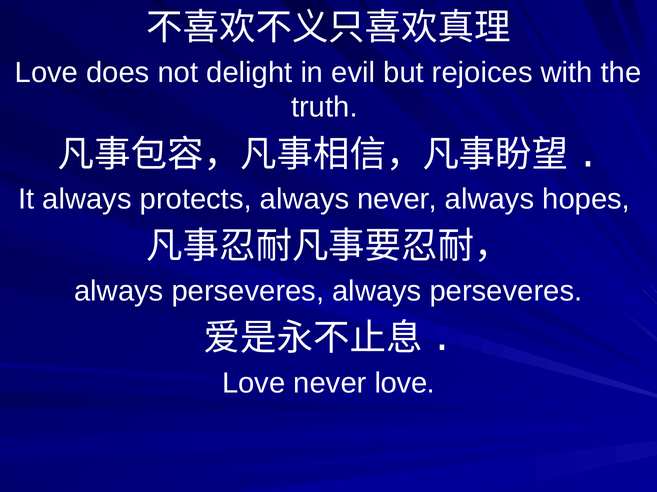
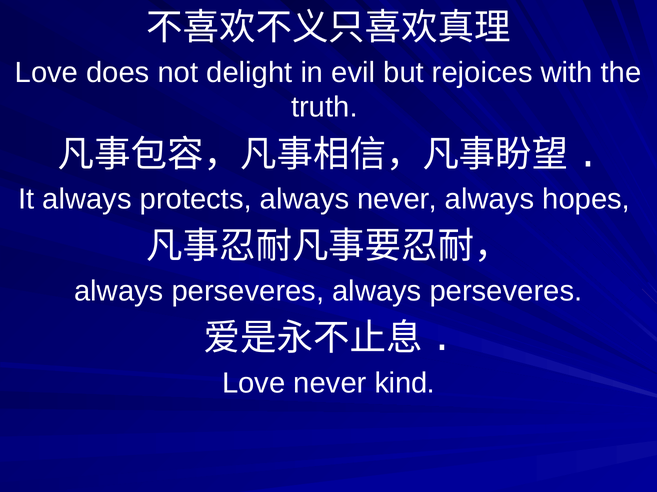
never love: love -> kind
